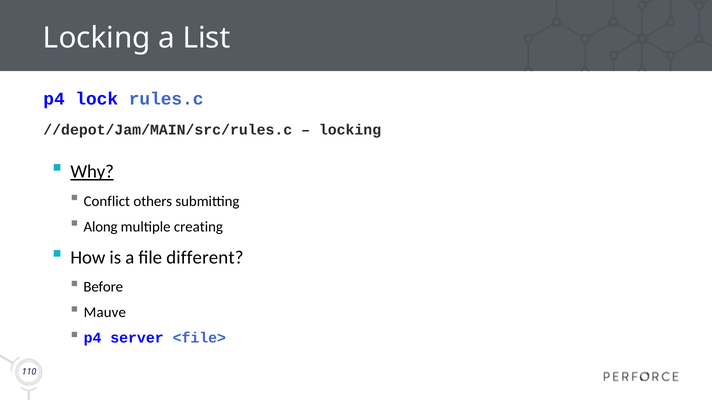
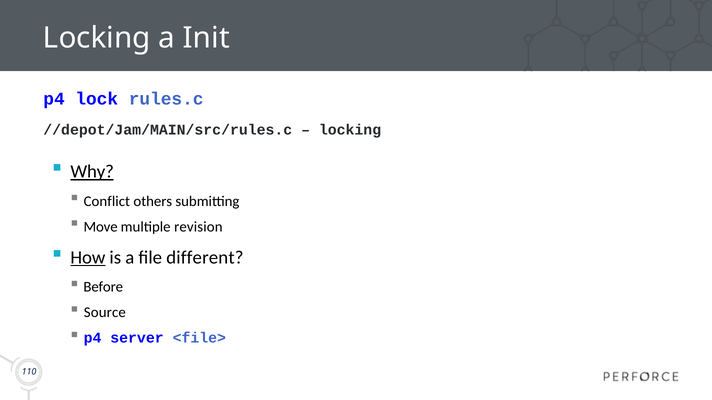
List: List -> Init
Along: Along -> Move
creating: creating -> revision
How underline: none -> present
Mauve: Mauve -> Source
